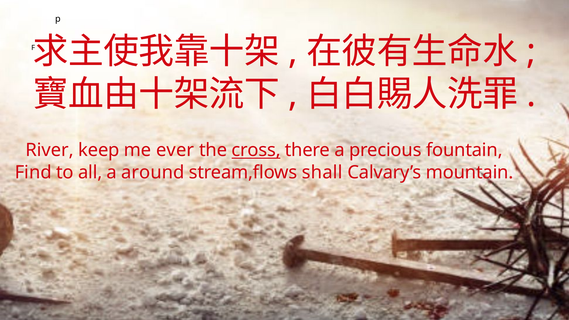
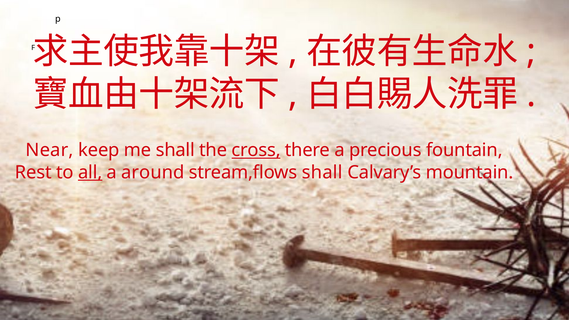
River: River -> Near
me ever: ever -> shall
Find: Find -> Rest
all underline: none -> present
